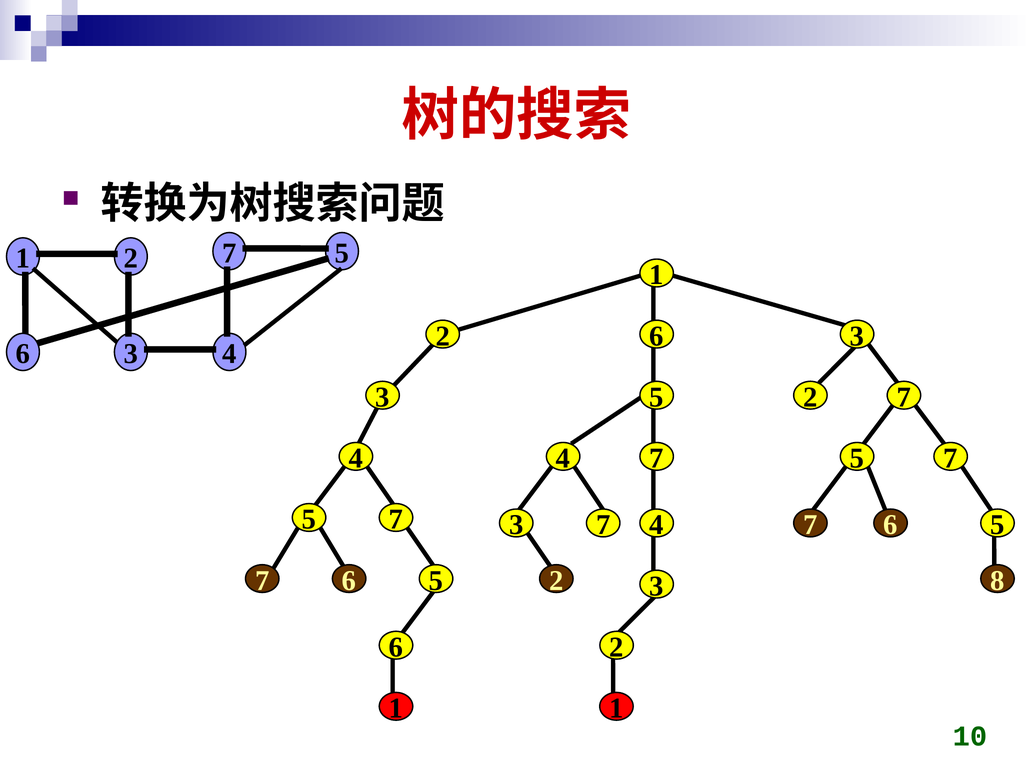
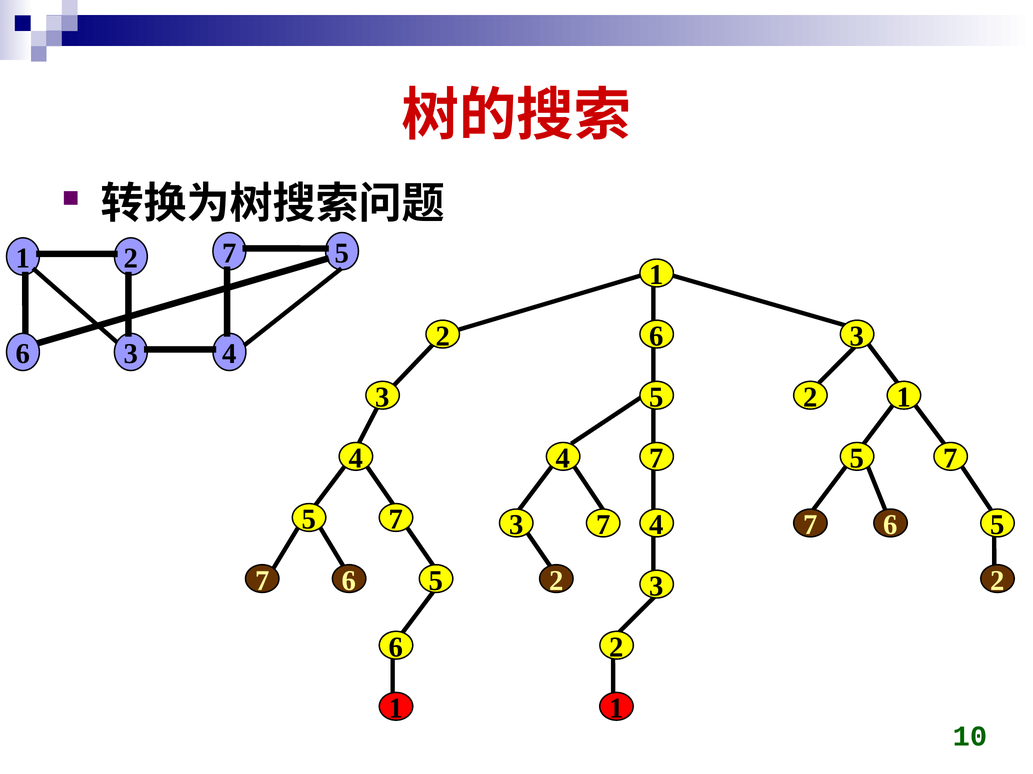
5 2 7: 7 -> 1
8 at (998, 581): 8 -> 2
